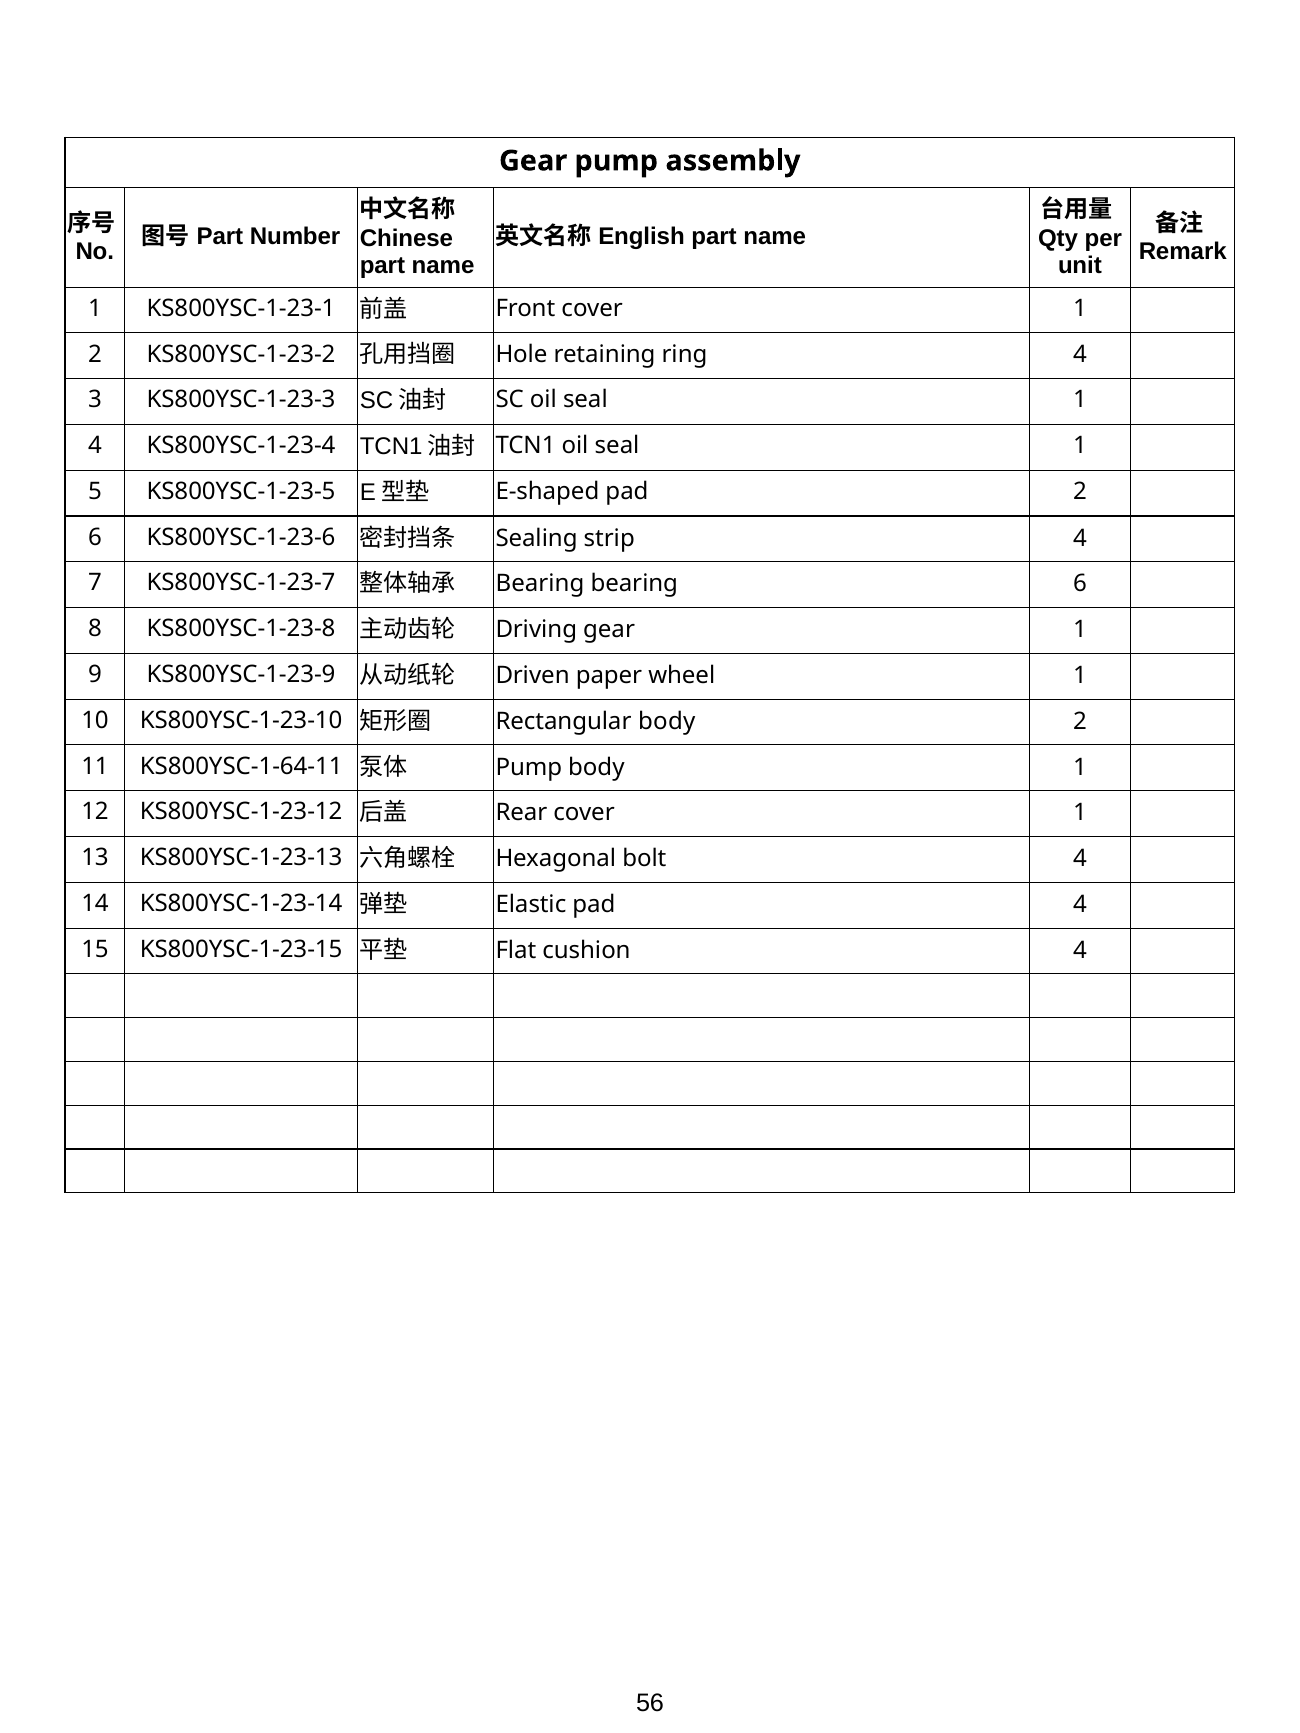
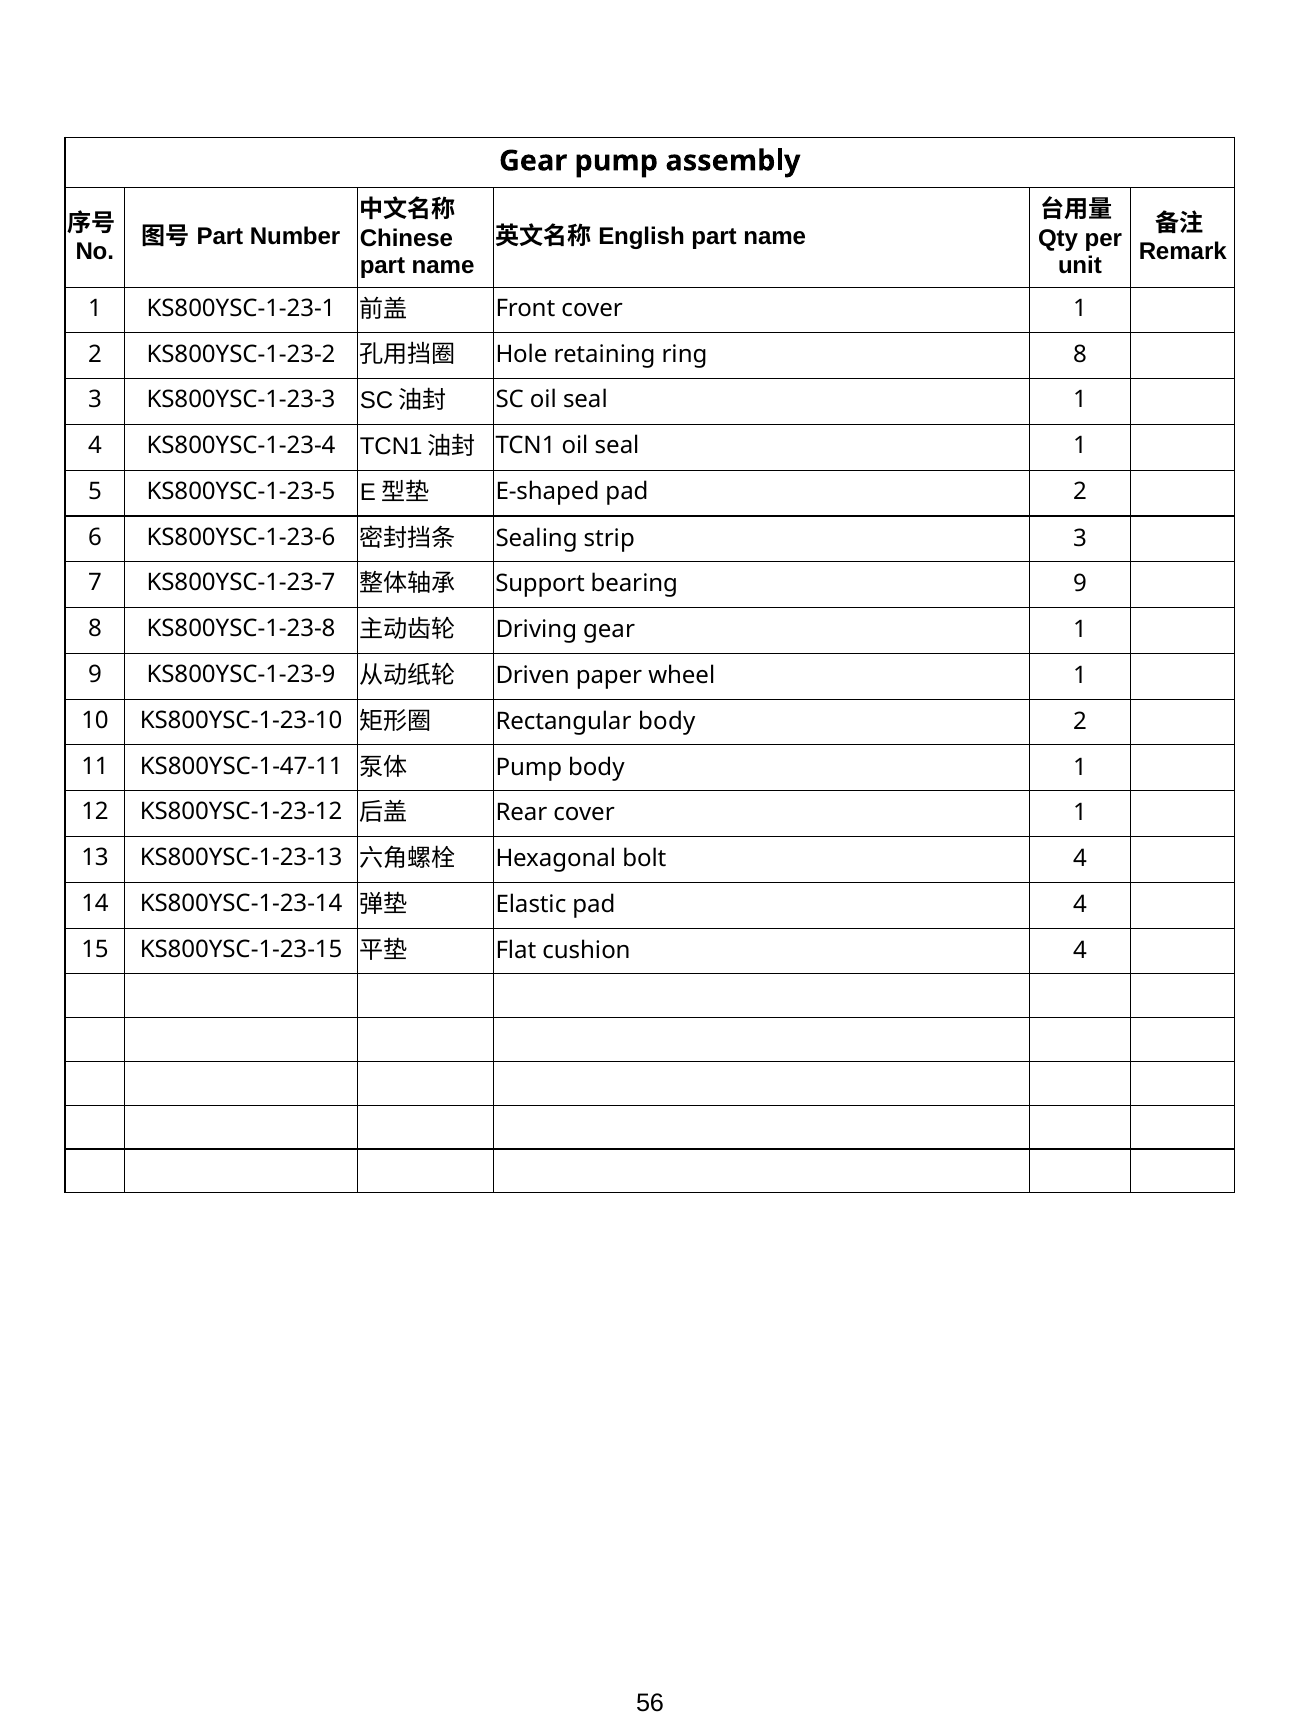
ring 4: 4 -> 8
strip 4: 4 -> 3
Bearing at (540, 584): Bearing -> Support
bearing 6: 6 -> 9
KS800YSC-1-64-11: KS800YSC-1-64-11 -> KS800YSC-1-47-11
